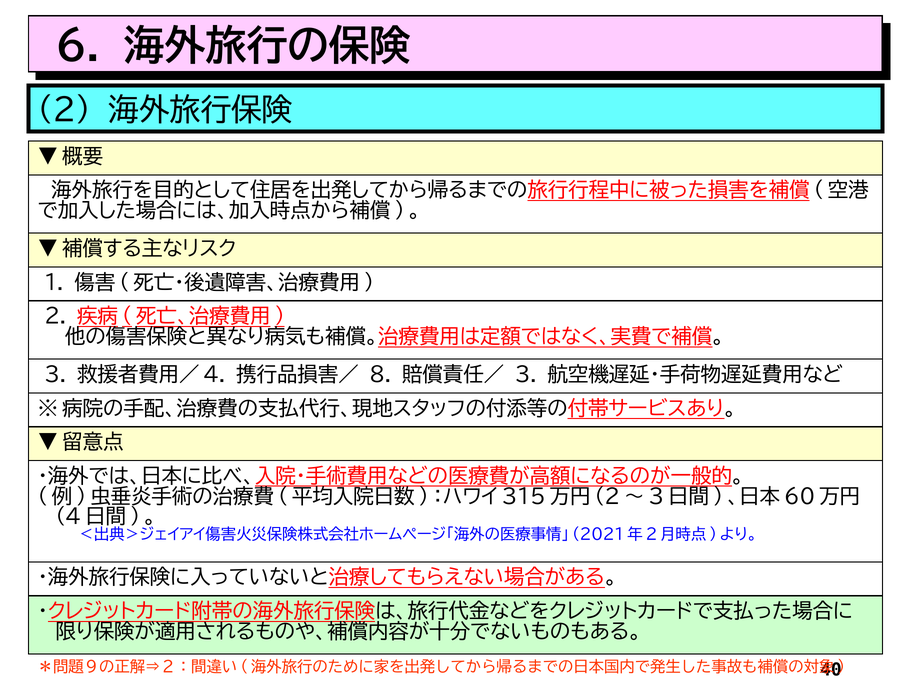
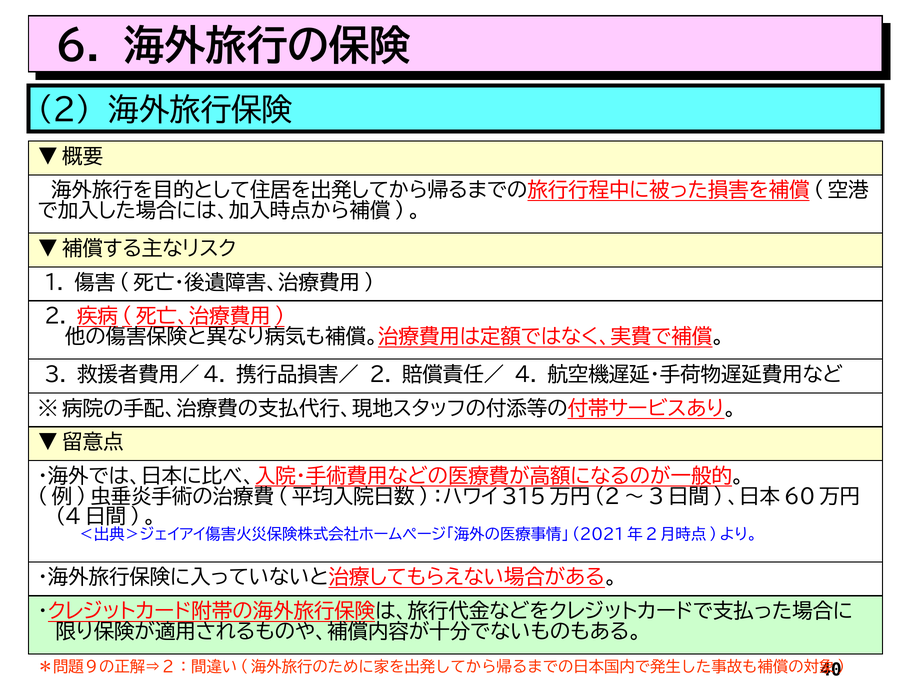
8 at (380, 375): 8 -> 2
3 at (526, 375): 3 -> 4
